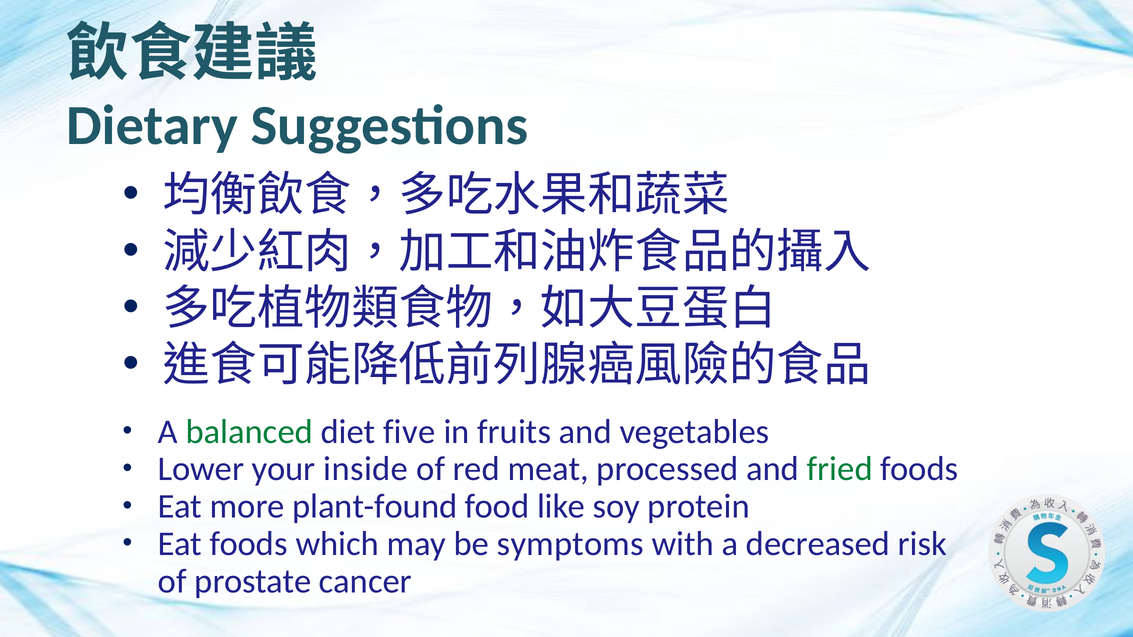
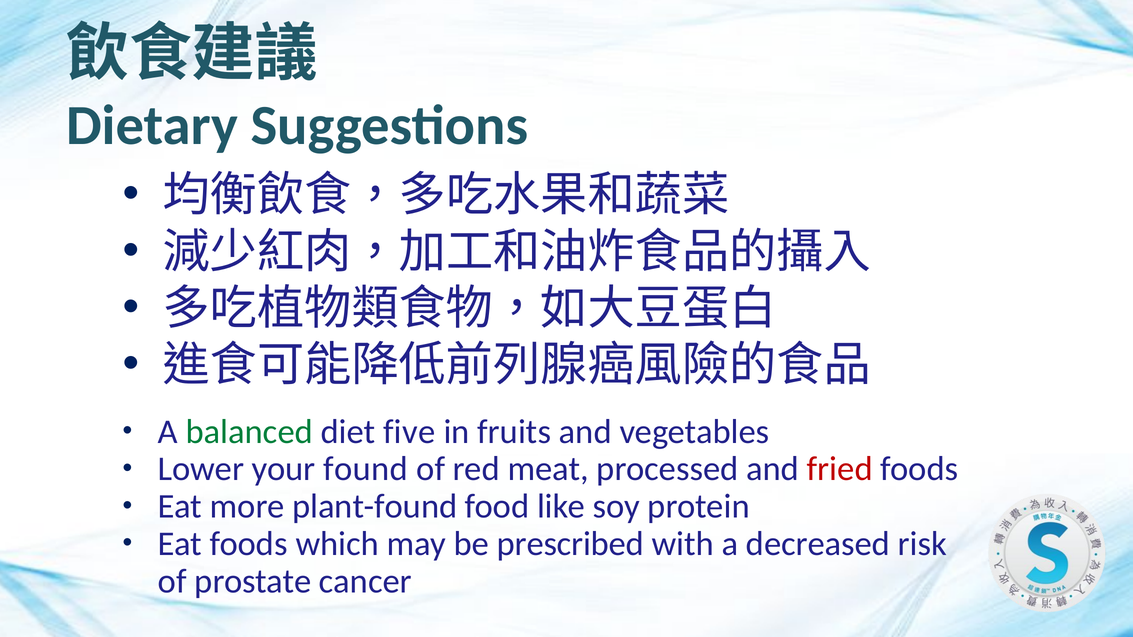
inside: inside -> found
fried colour: green -> red
symptoms: symptoms -> prescribed
